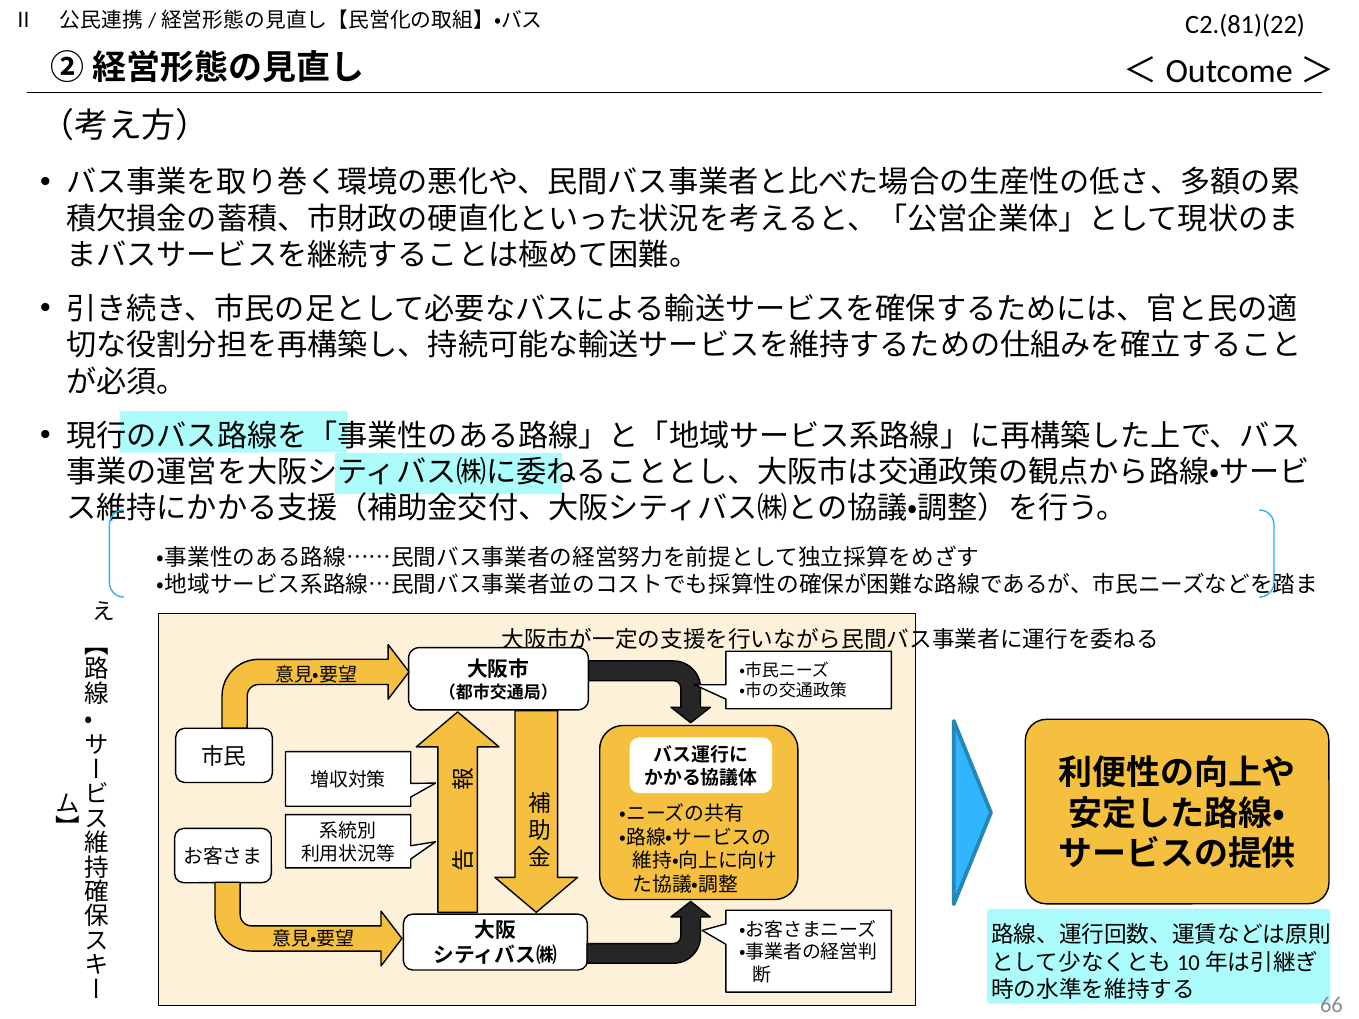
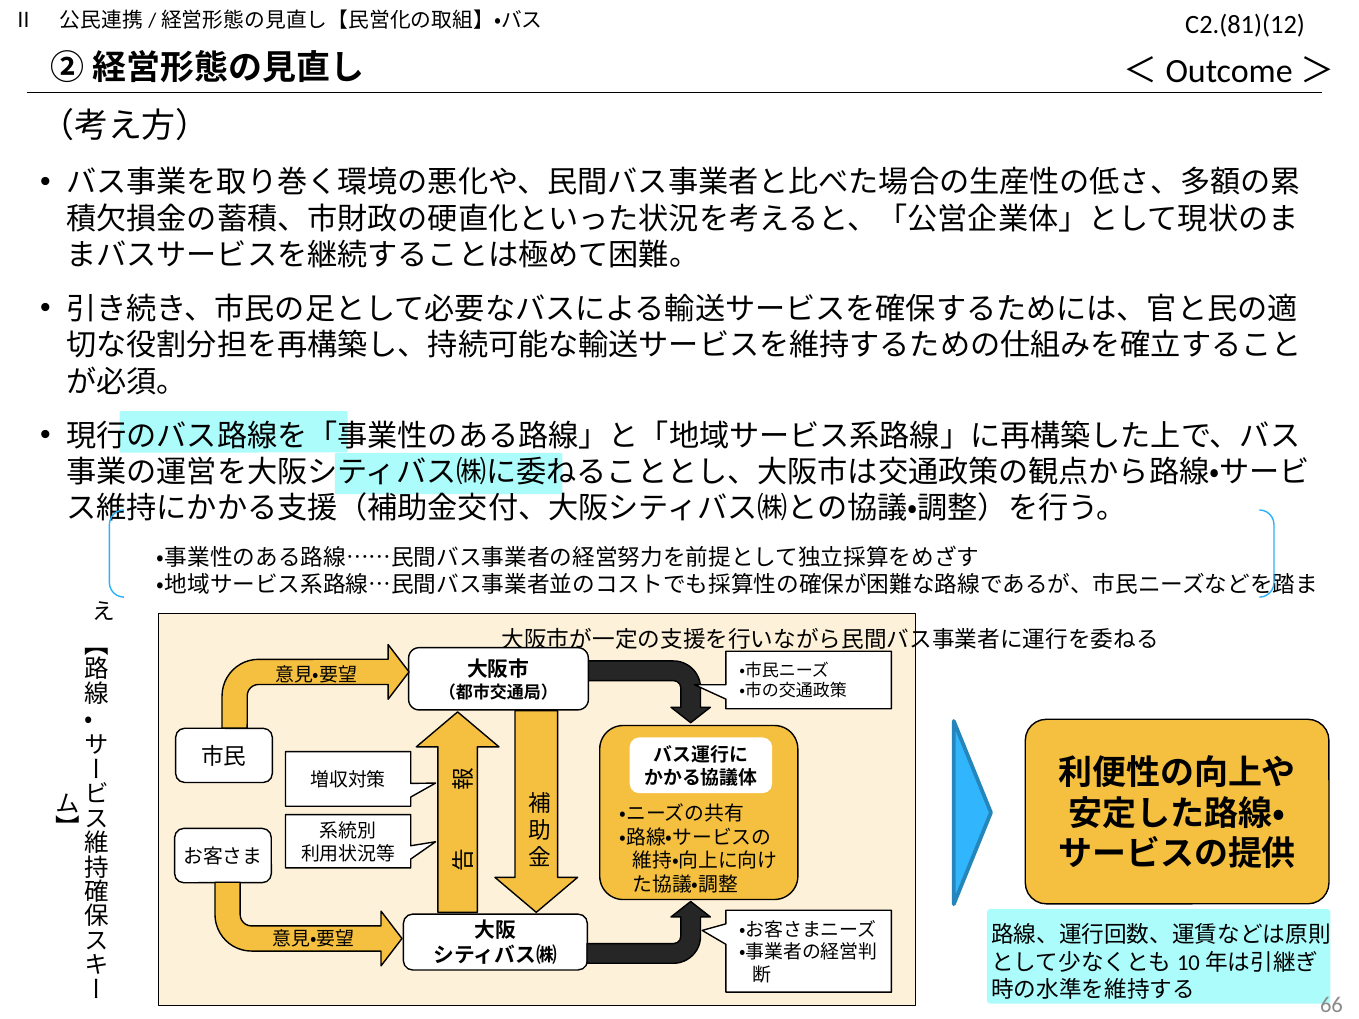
C2.(81)(22: C2.(81)(22 -> C2.(81)(12
